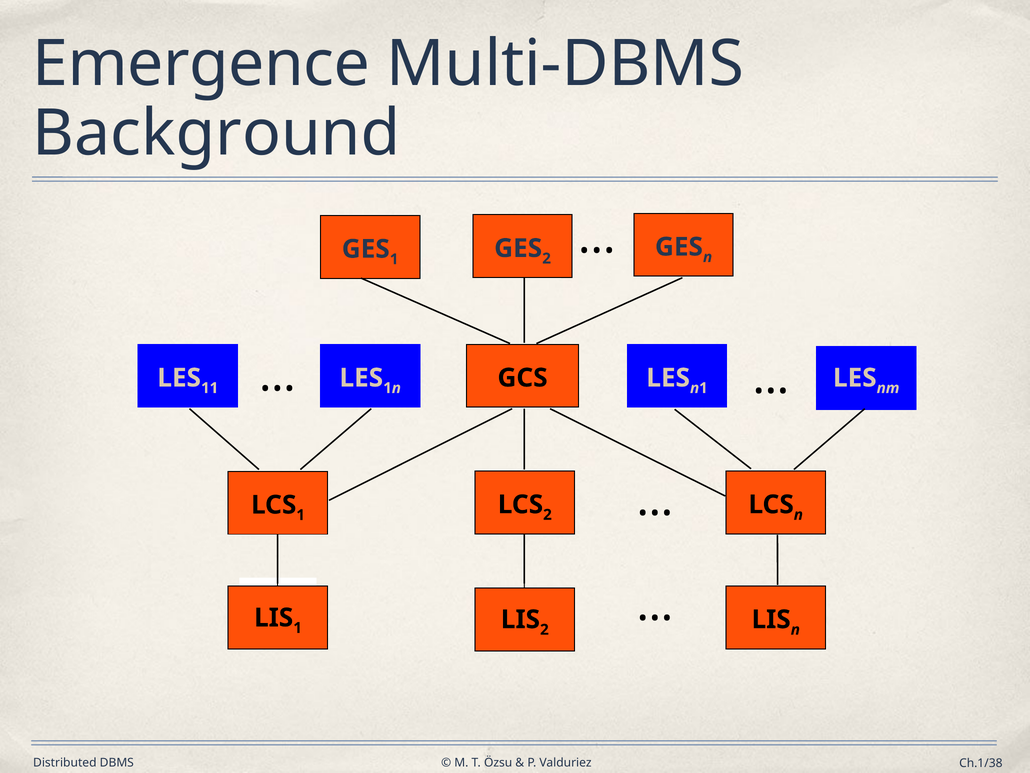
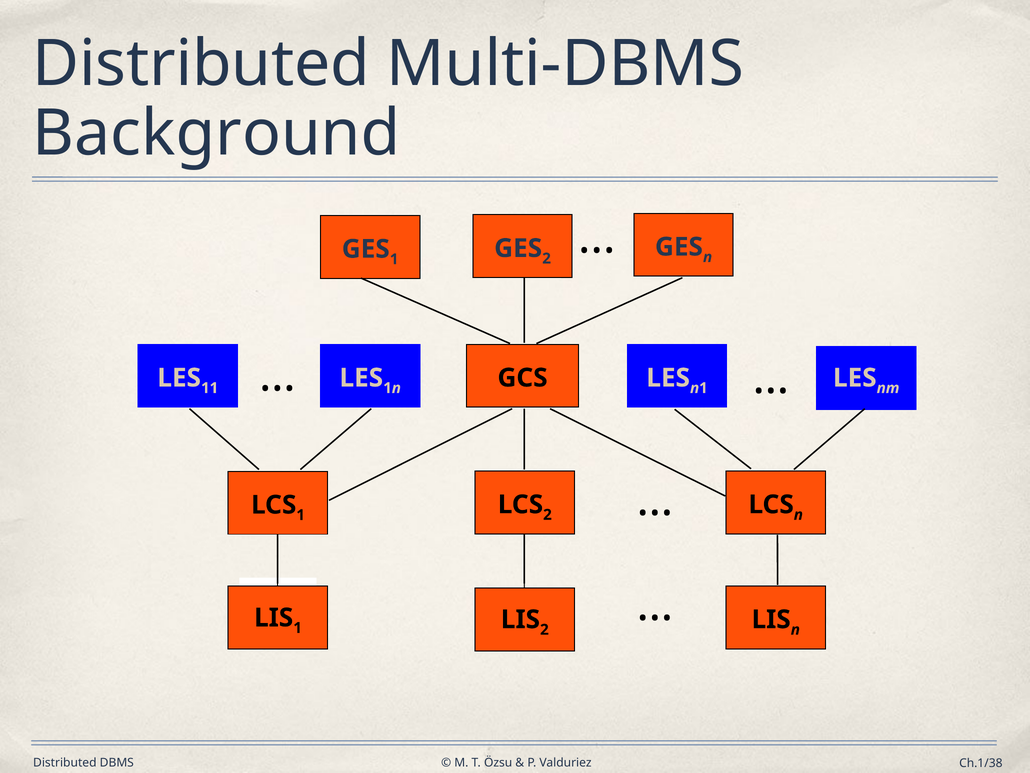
Emergence at (201, 64): Emergence -> Distributed
